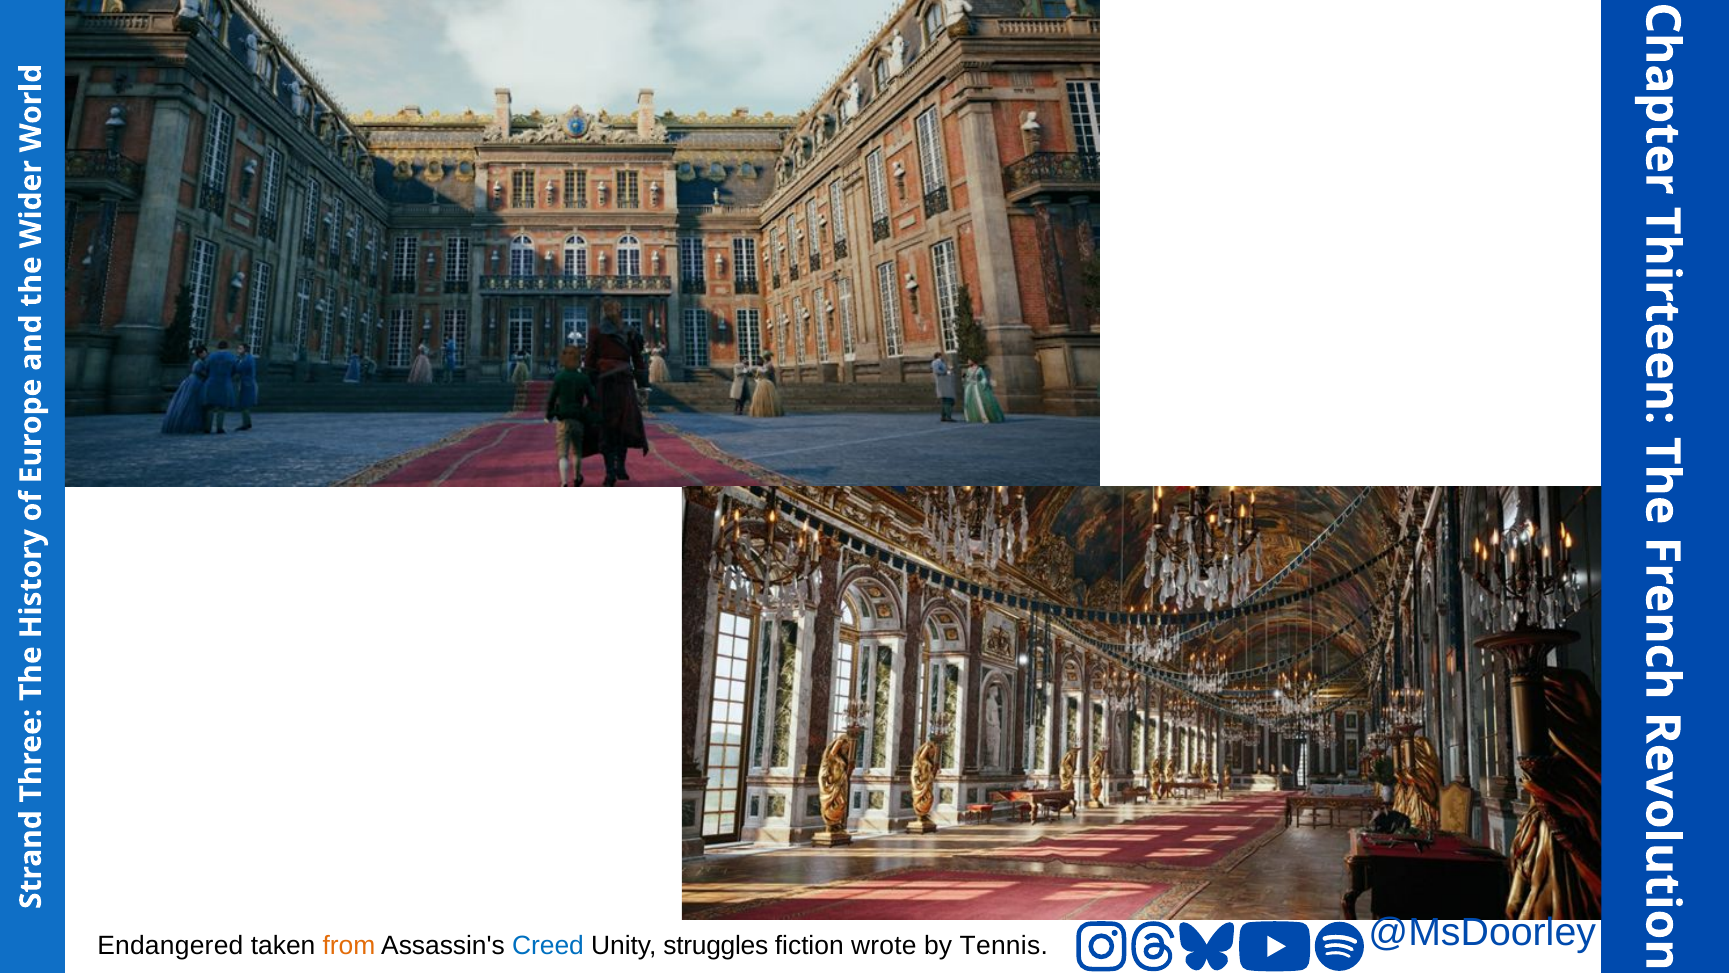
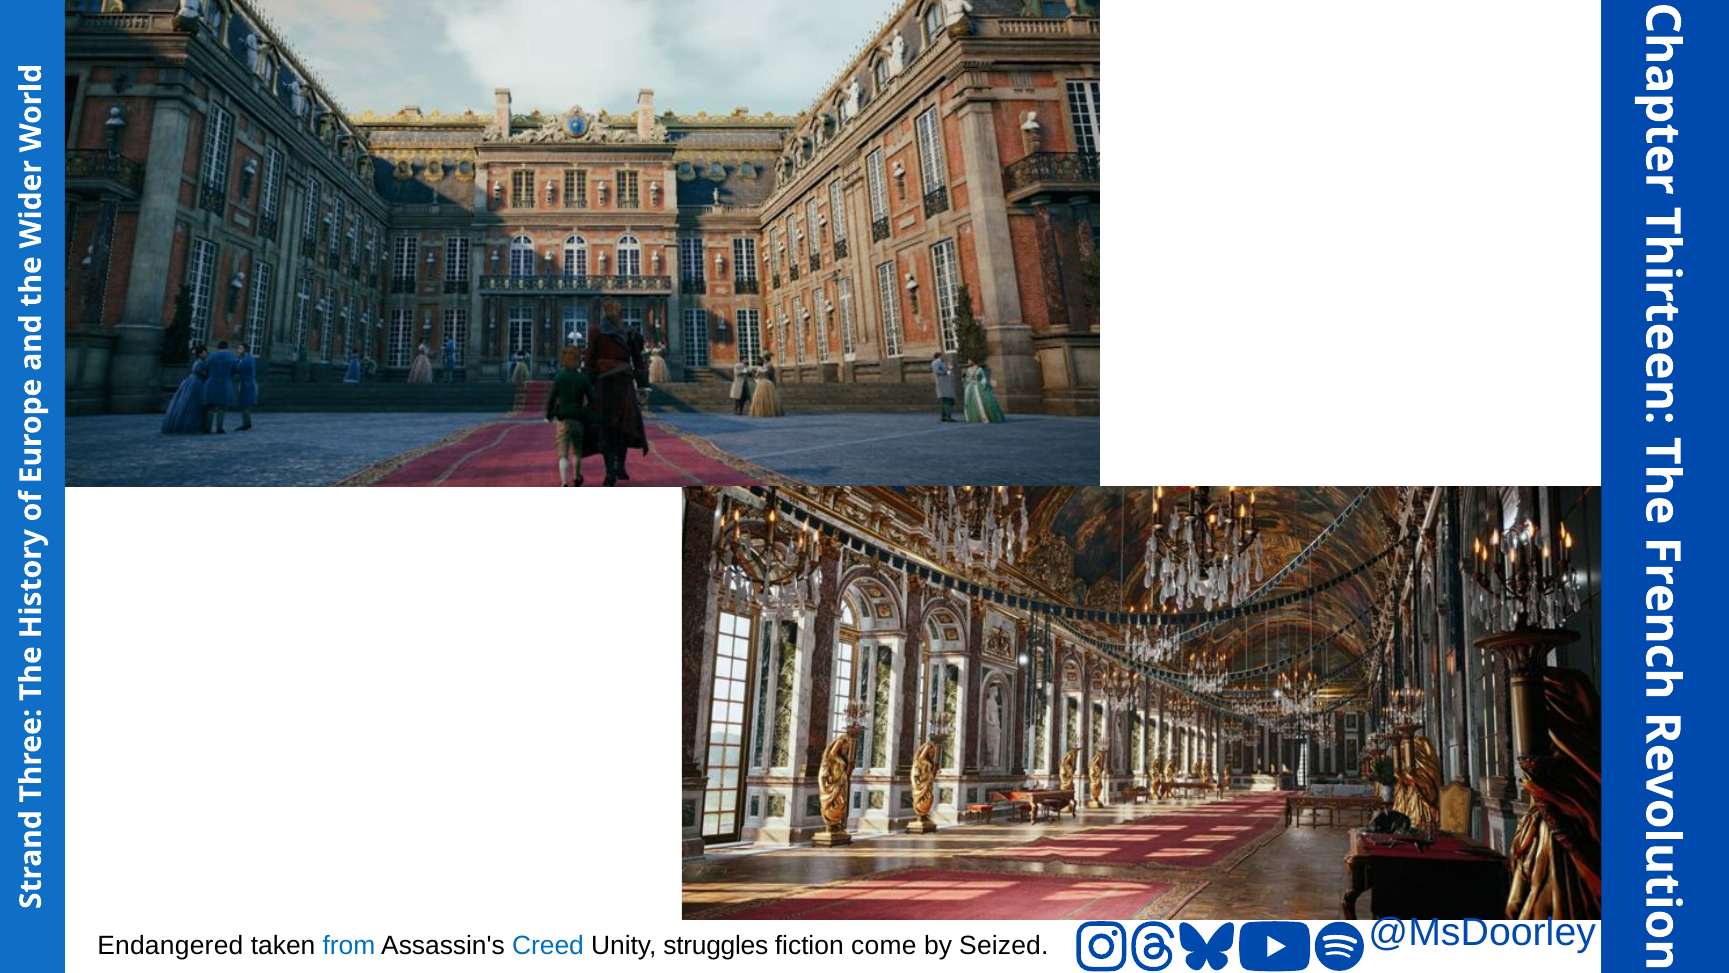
from colour: orange -> blue
wrote: wrote -> come
Tennis: Tennis -> Seized
